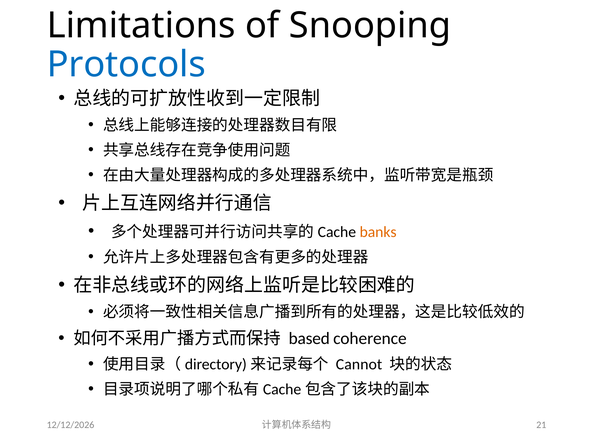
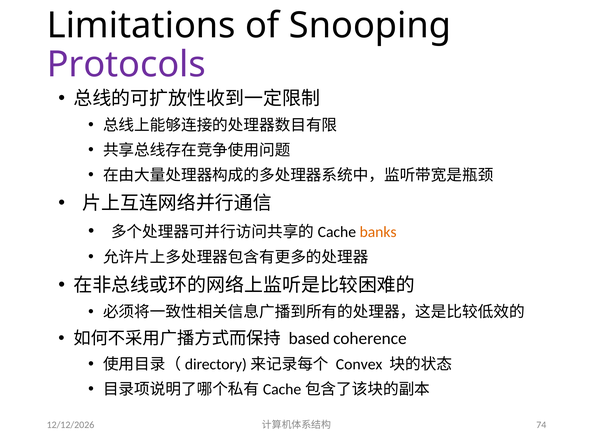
Protocols colour: blue -> purple
Cannot: Cannot -> Convex
21: 21 -> 74
